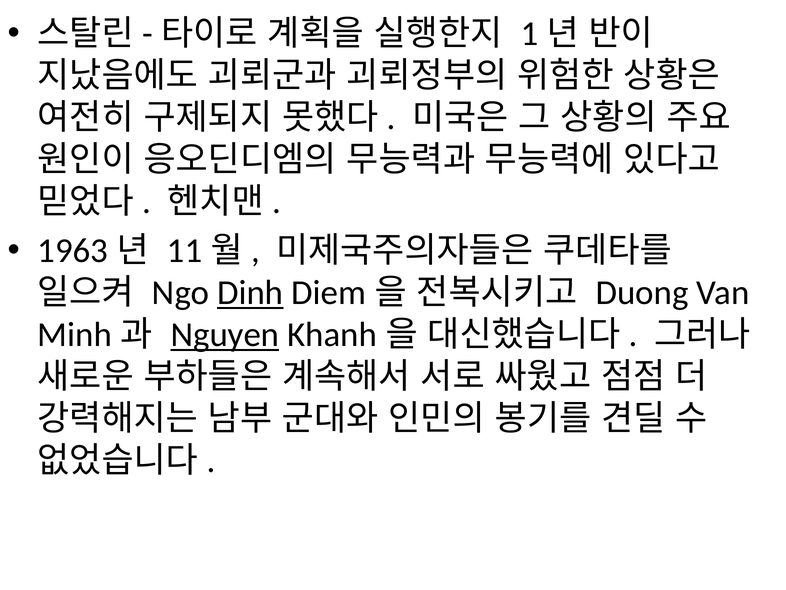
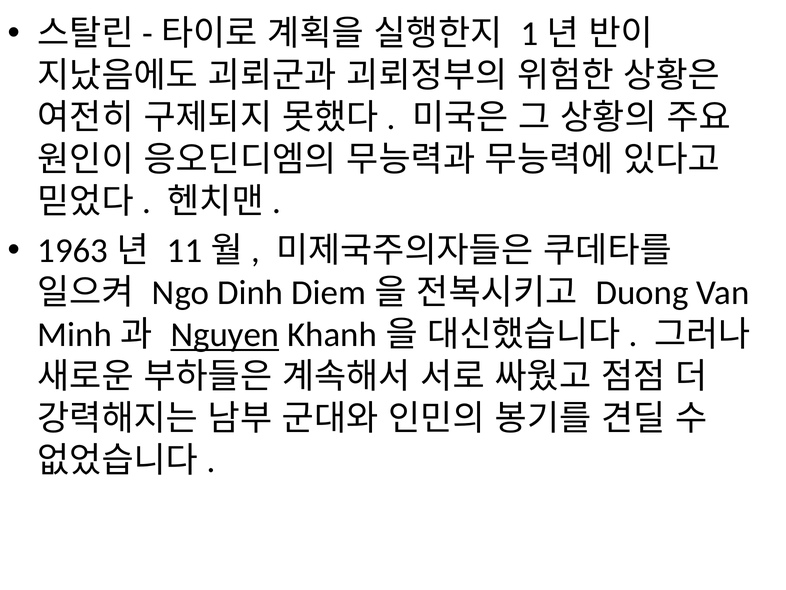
Dinh underline: present -> none
